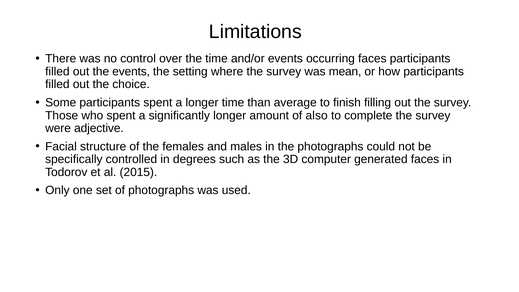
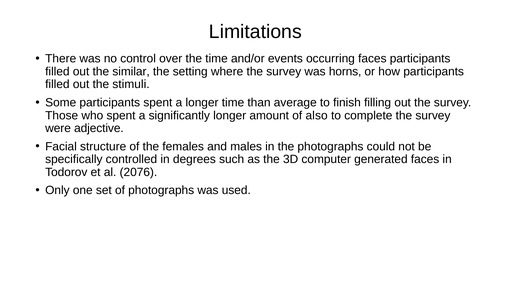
the events: events -> similar
mean: mean -> horns
choice: choice -> stimuli
2015: 2015 -> 2076
